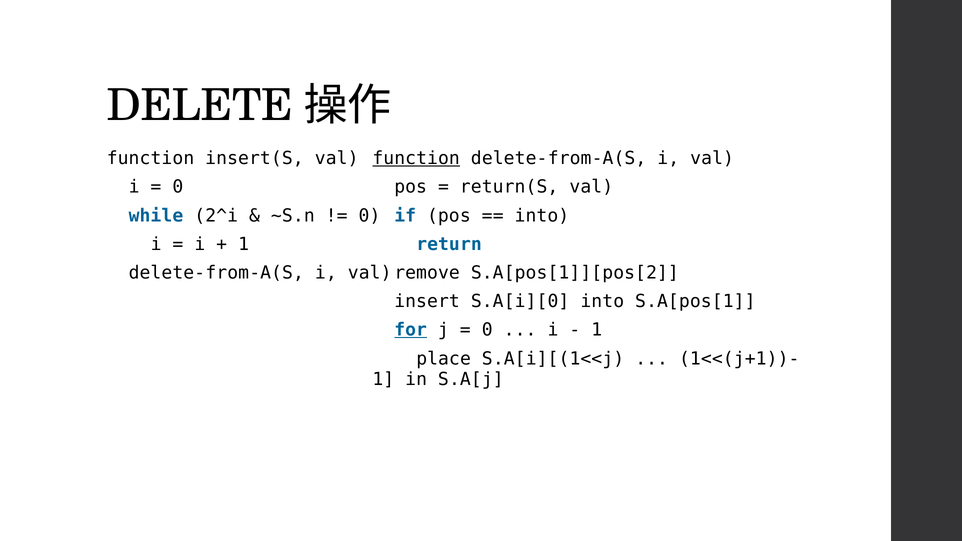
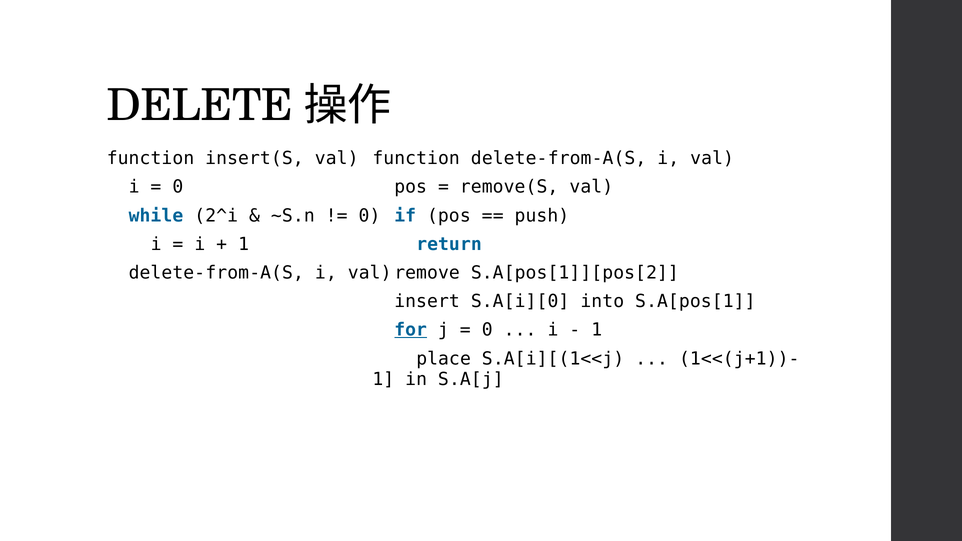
function at (416, 158) underline: present -> none
return(S: return(S -> remove(S
into at (542, 216): into -> push
